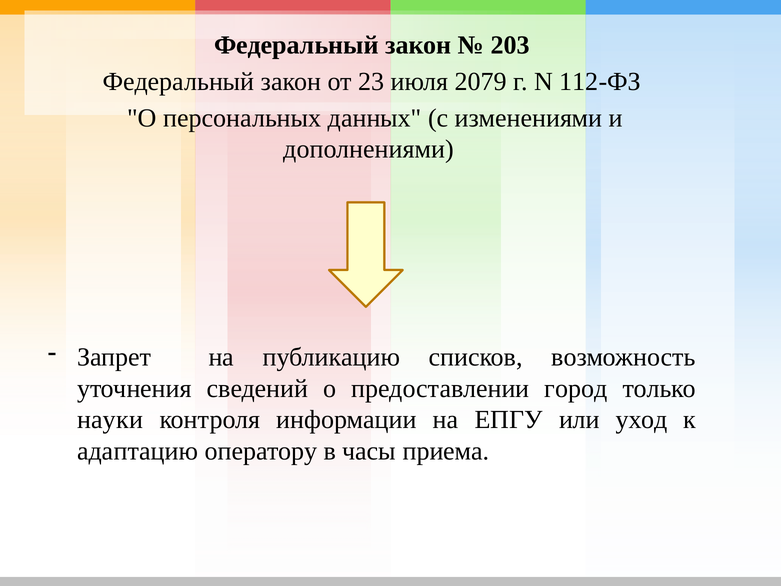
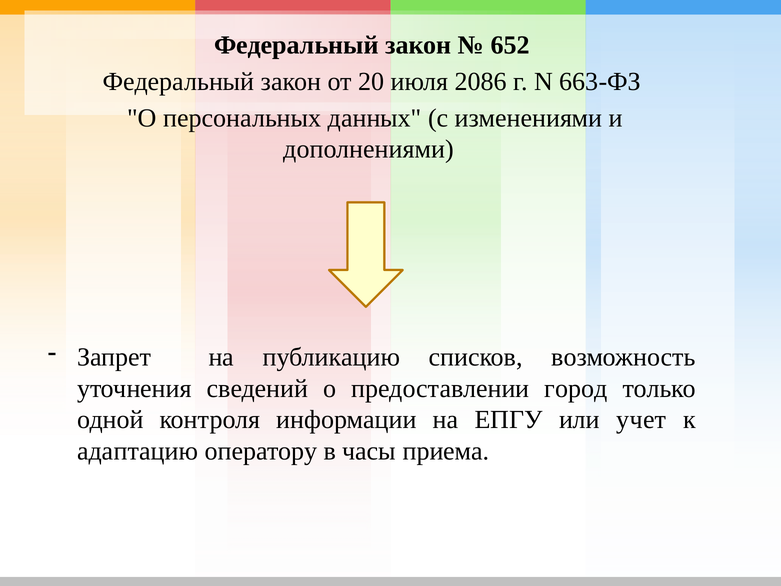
203: 203 -> 652
23: 23 -> 20
2079: 2079 -> 2086
112-ФЗ: 112-ФЗ -> 663-ФЗ
науки: науки -> одной
уход: уход -> учет
